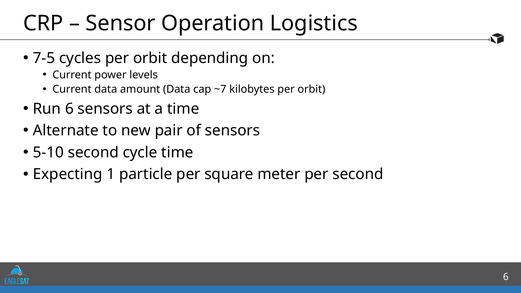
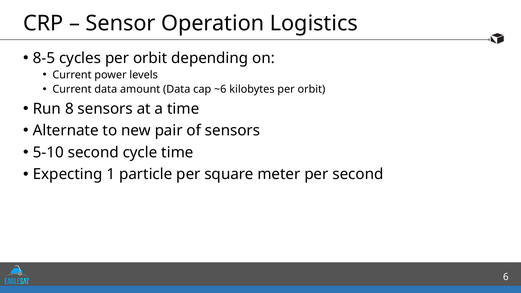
7-5: 7-5 -> 8-5
~7: ~7 -> ~6
Run 6: 6 -> 8
